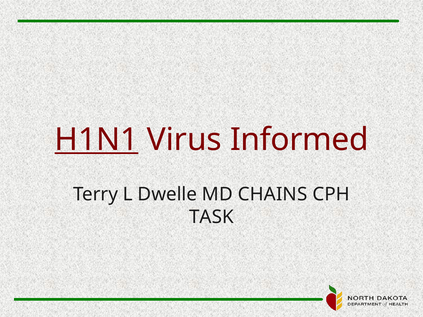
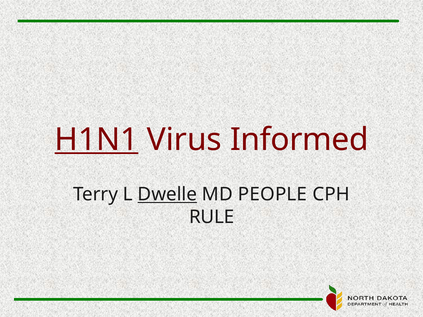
Dwelle underline: none -> present
CHAINS: CHAINS -> PEOPLE
TASK: TASK -> RULE
